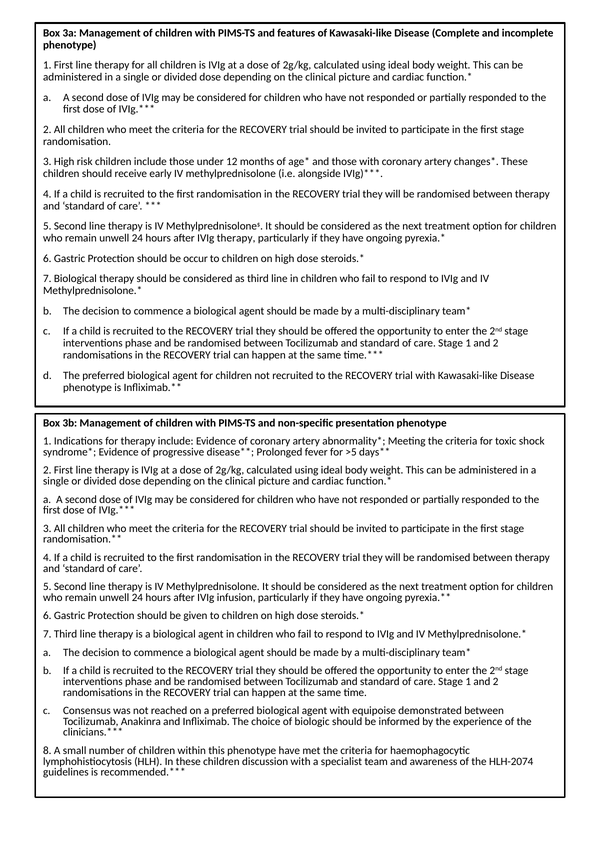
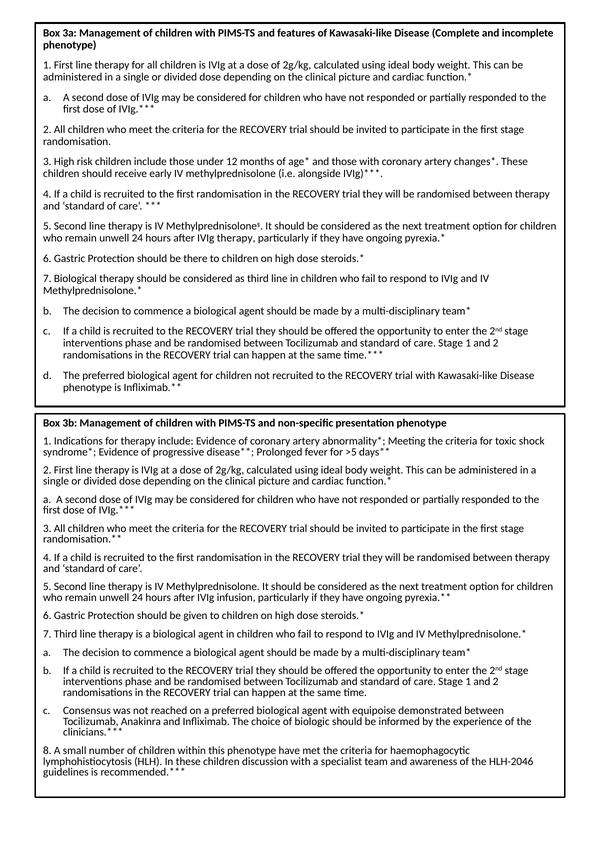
occur: occur -> there
HLH-2074: HLH-2074 -> HLH-2046
